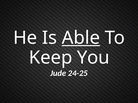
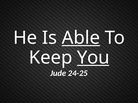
You underline: none -> present
